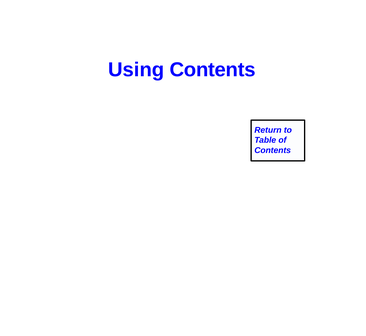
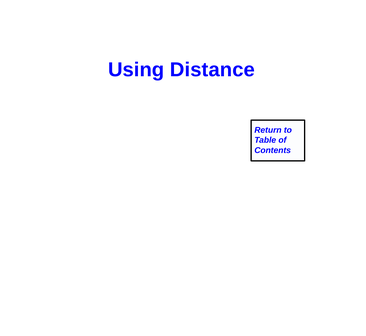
Using Contents: Contents -> Distance
